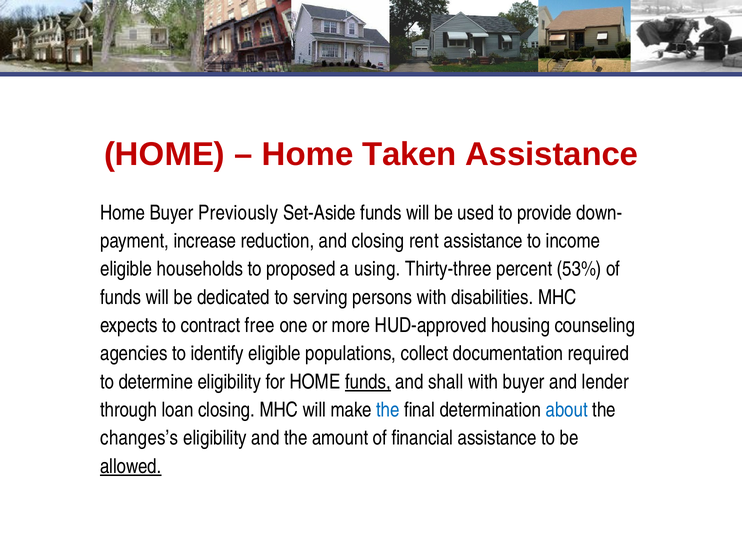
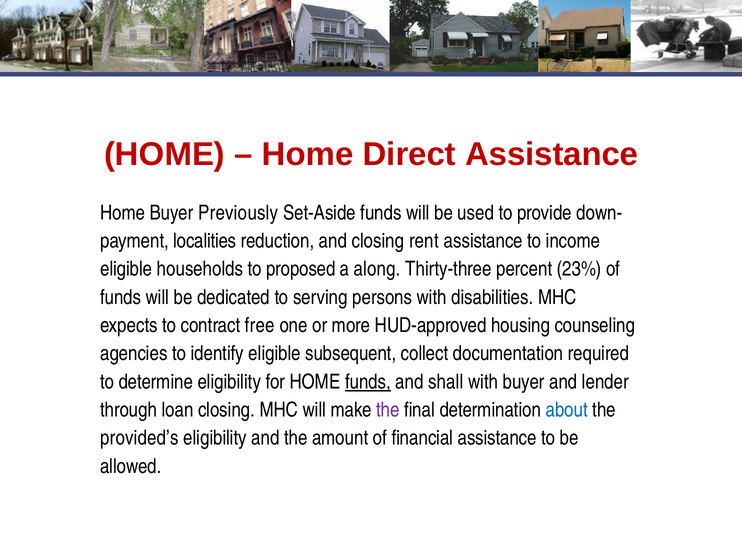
Taken: Taken -> Direct
increase: increase -> localities
using: using -> along
53%: 53% -> 23%
populations: populations -> subsequent
the at (388, 410) colour: blue -> purple
changes’s: changes’s -> provided’s
allowed underline: present -> none
